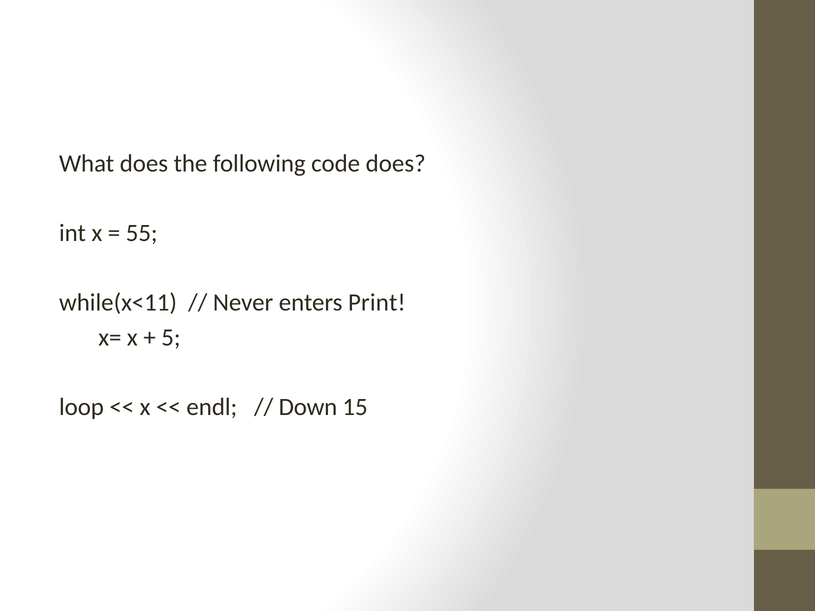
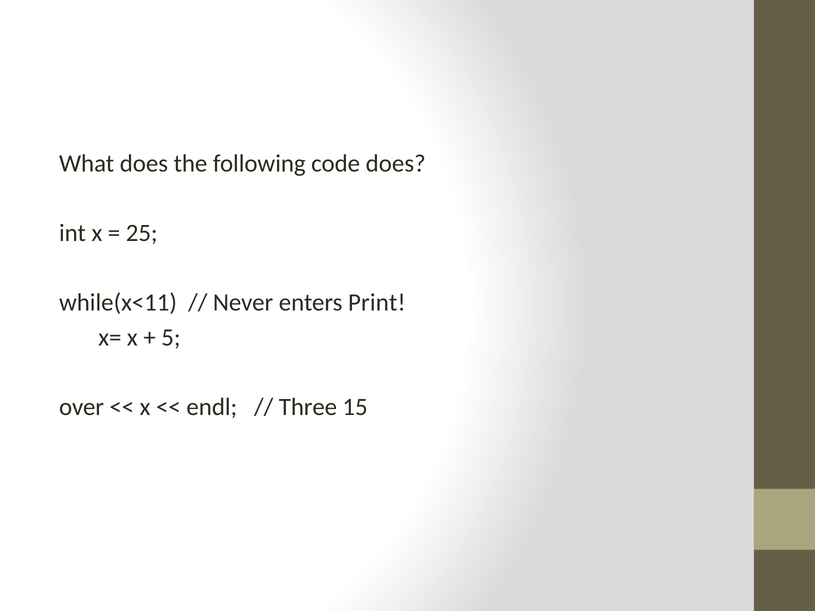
55: 55 -> 25
loop: loop -> over
Down: Down -> Three
